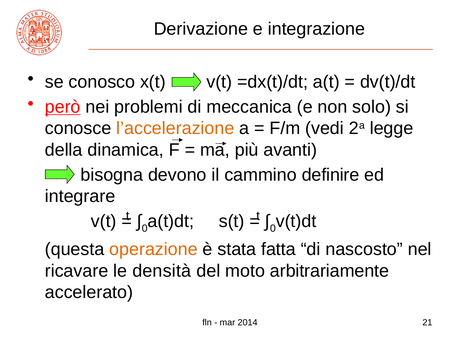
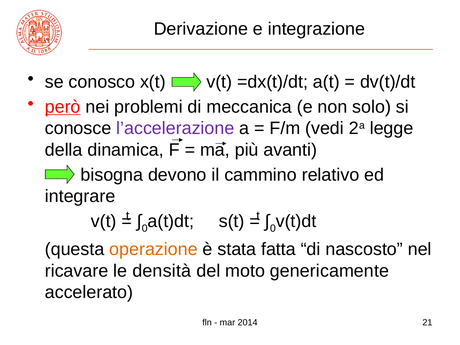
l’accelerazione colour: orange -> purple
definire: definire -> relativo
arbitrariamente: arbitrariamente -> genericamente
